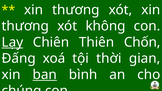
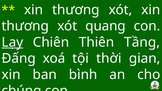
không: không -> quang
Chốn: Chốn -> Tầng
ban underline: present -> none
